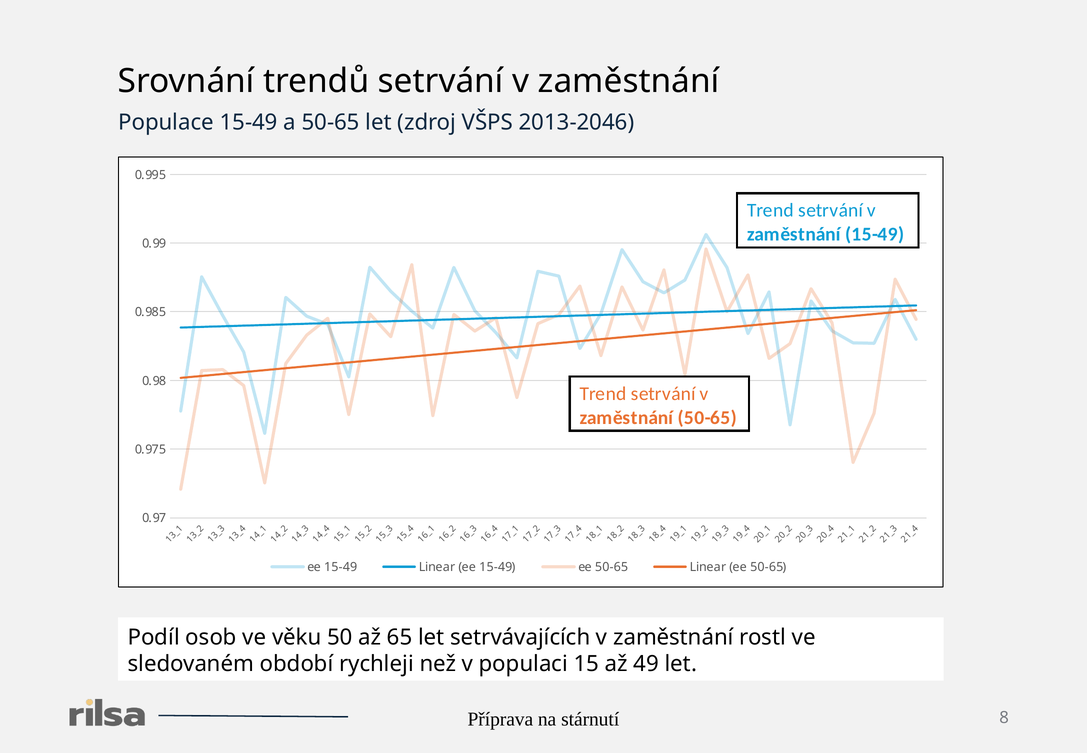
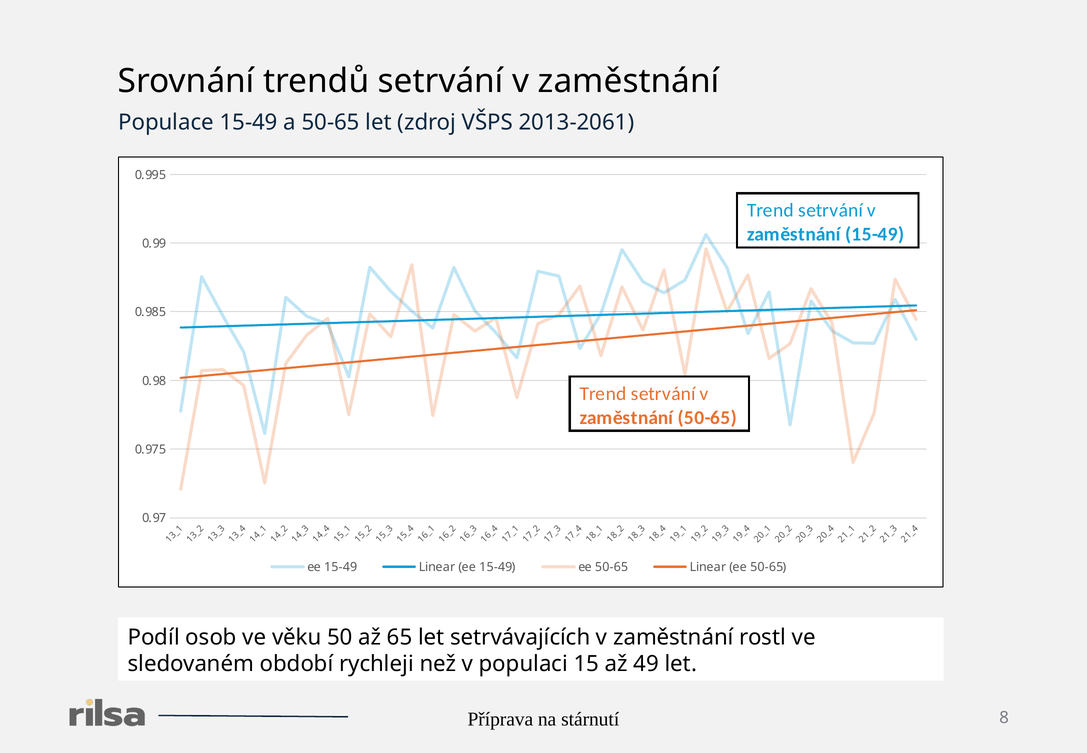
2013-2046: 2013-2046 -> 2013-2061
